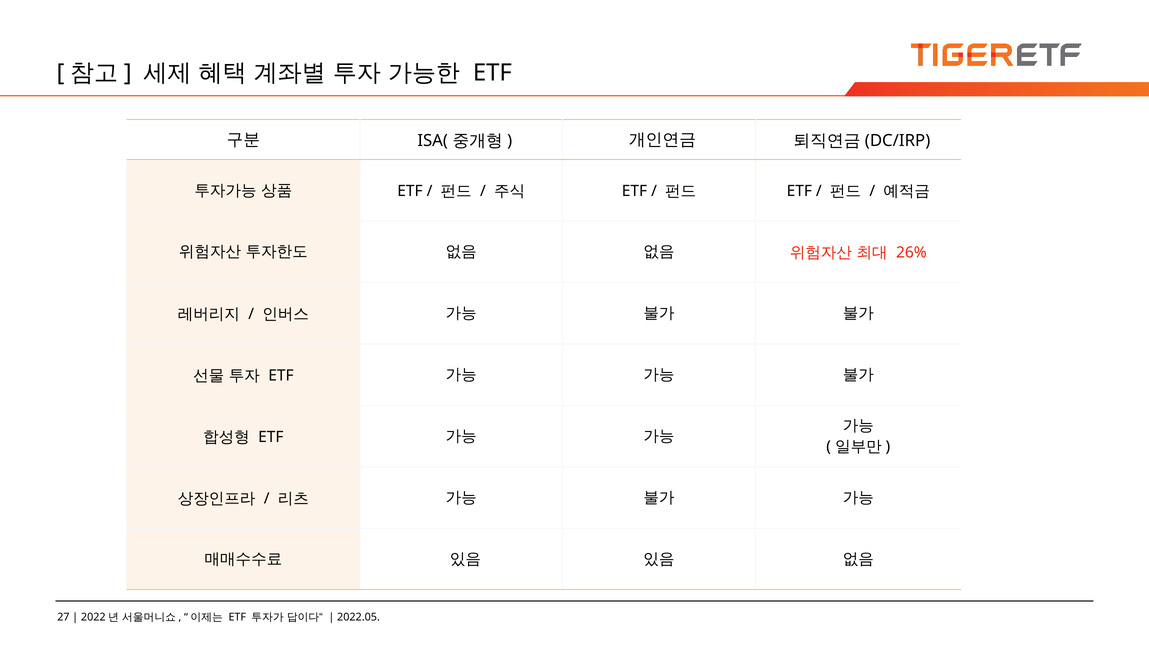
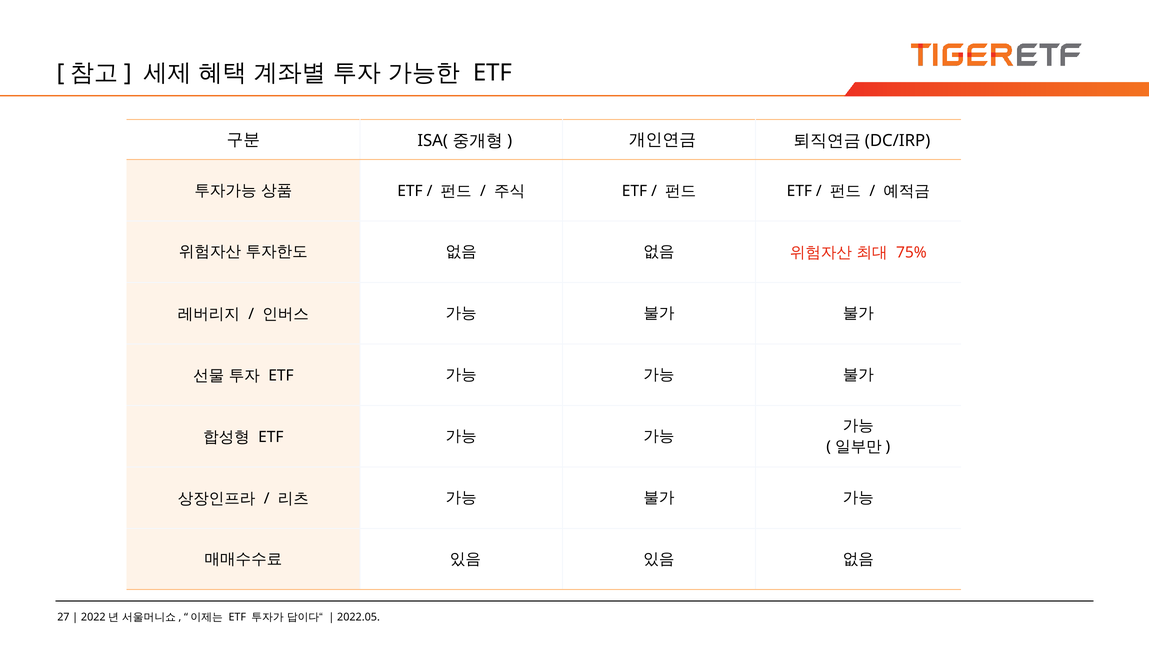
26%: 26% -> 75%
